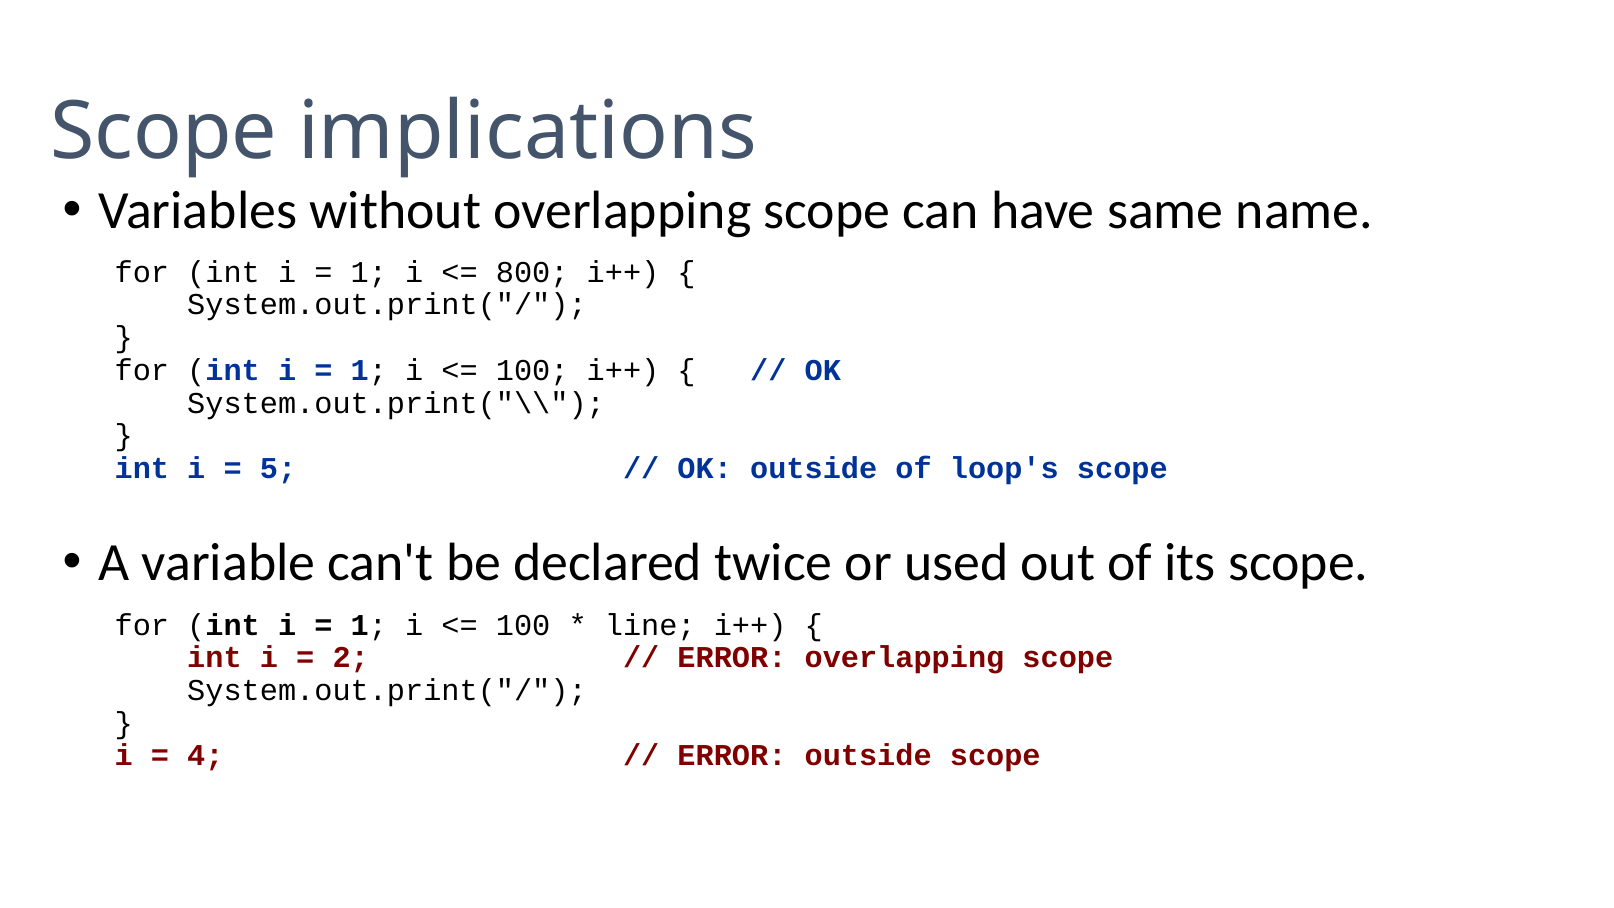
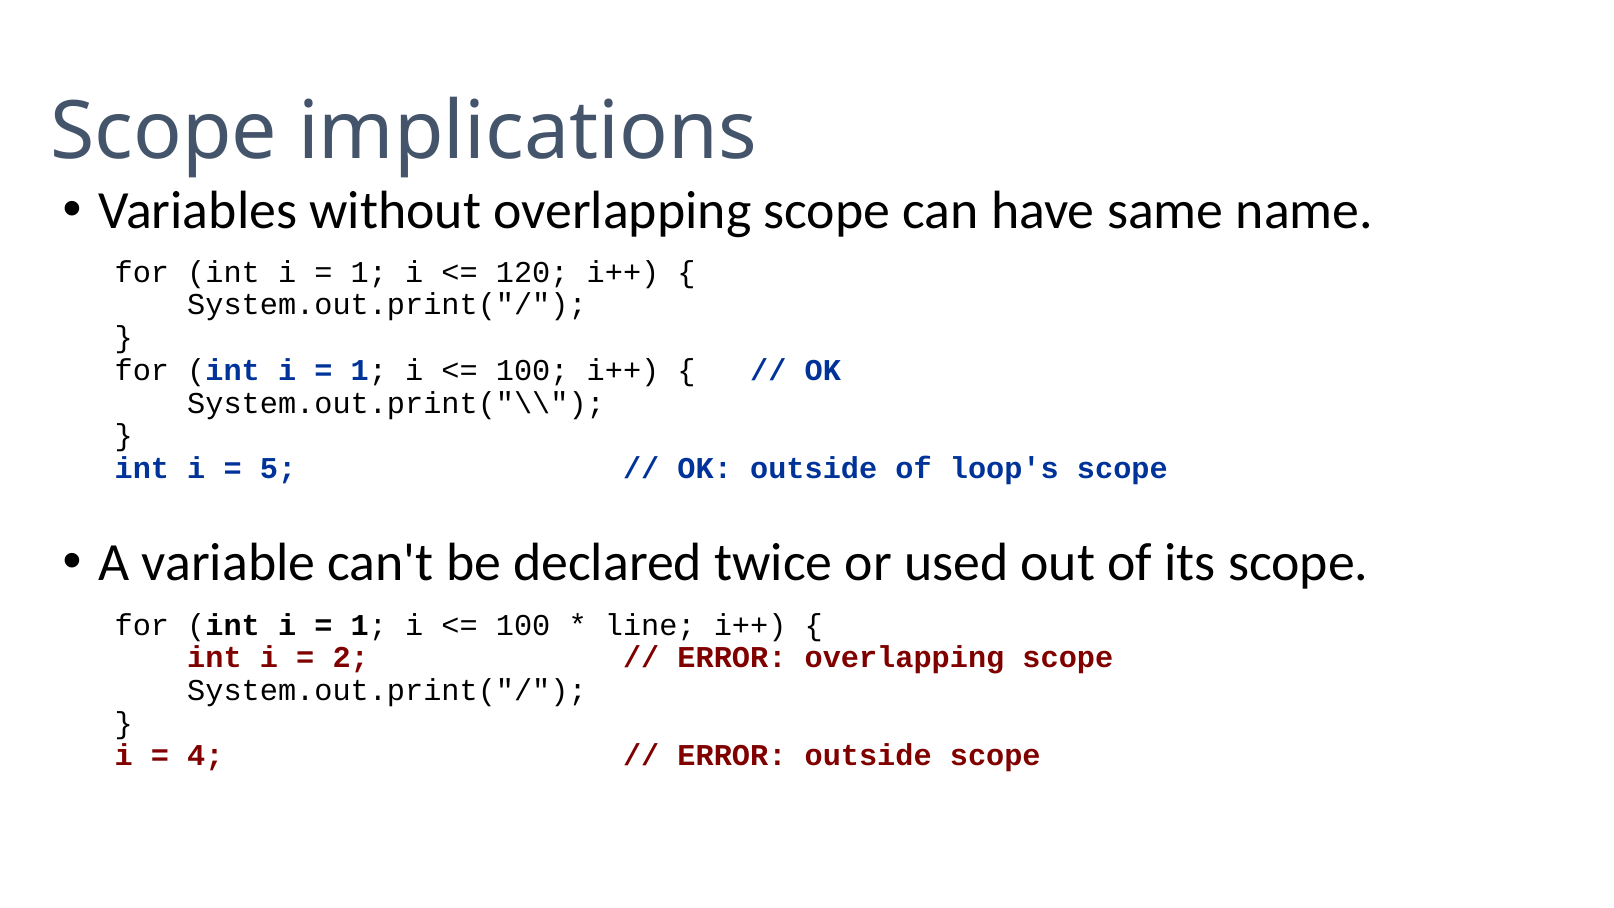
800: 800 -> 120
